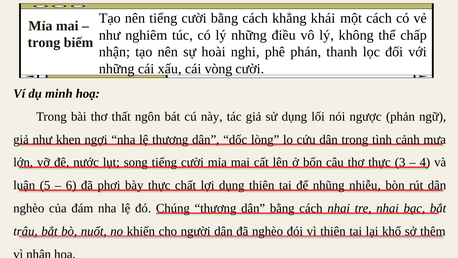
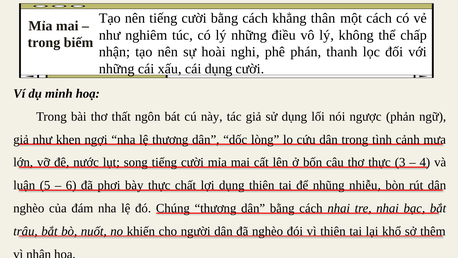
khái: khái -> thân
cái vòng: vòng -> dụng
